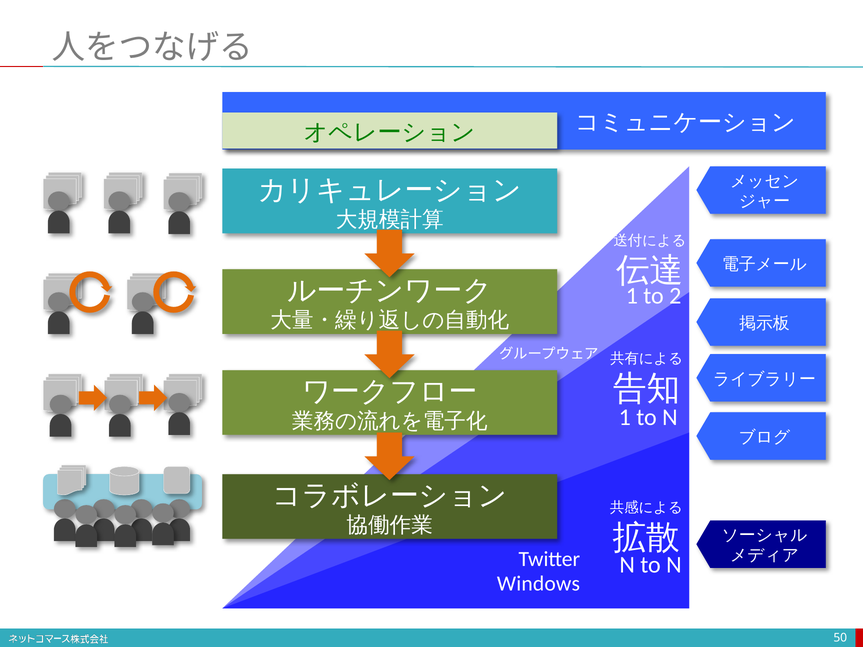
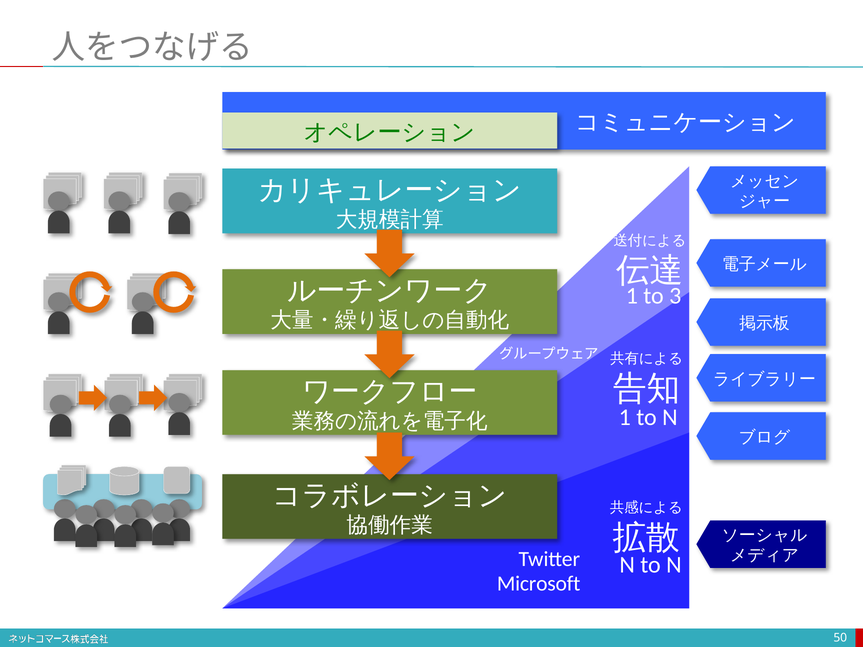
2: 2 -> 3
Windows: Windows -> Microsoft
